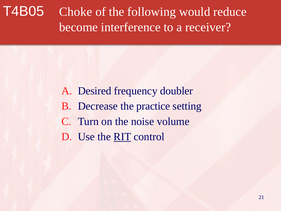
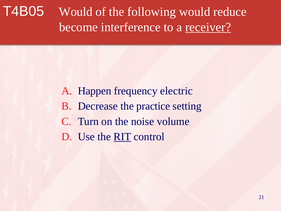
T4B05 Choke: Choke -> Would
receiver underline: none -> present
Desired: Desired -> Happen
doubler: doubler -> electric
